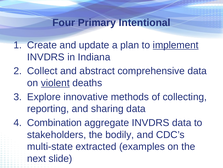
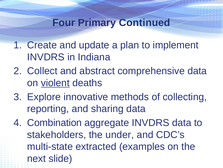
Intentional: Intentional -> Continued
implement underline: present -> none
bodily: bodily -> under
